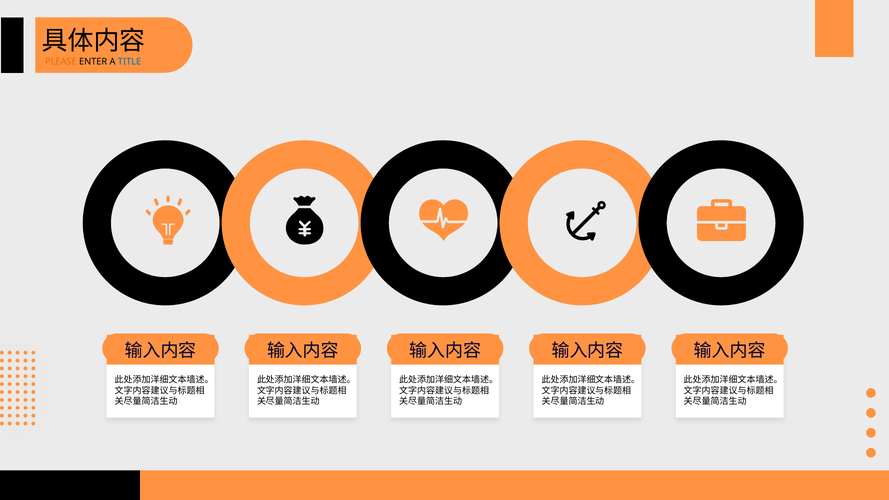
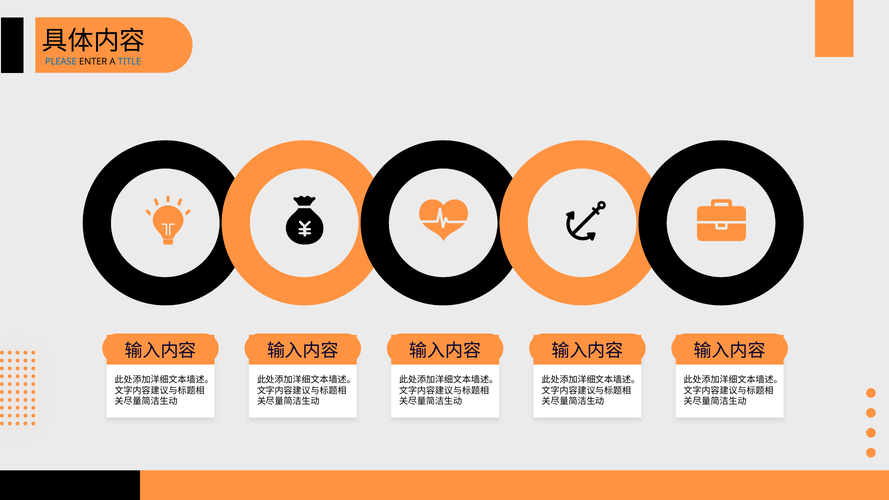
PLEASE colour: orange -> blue
